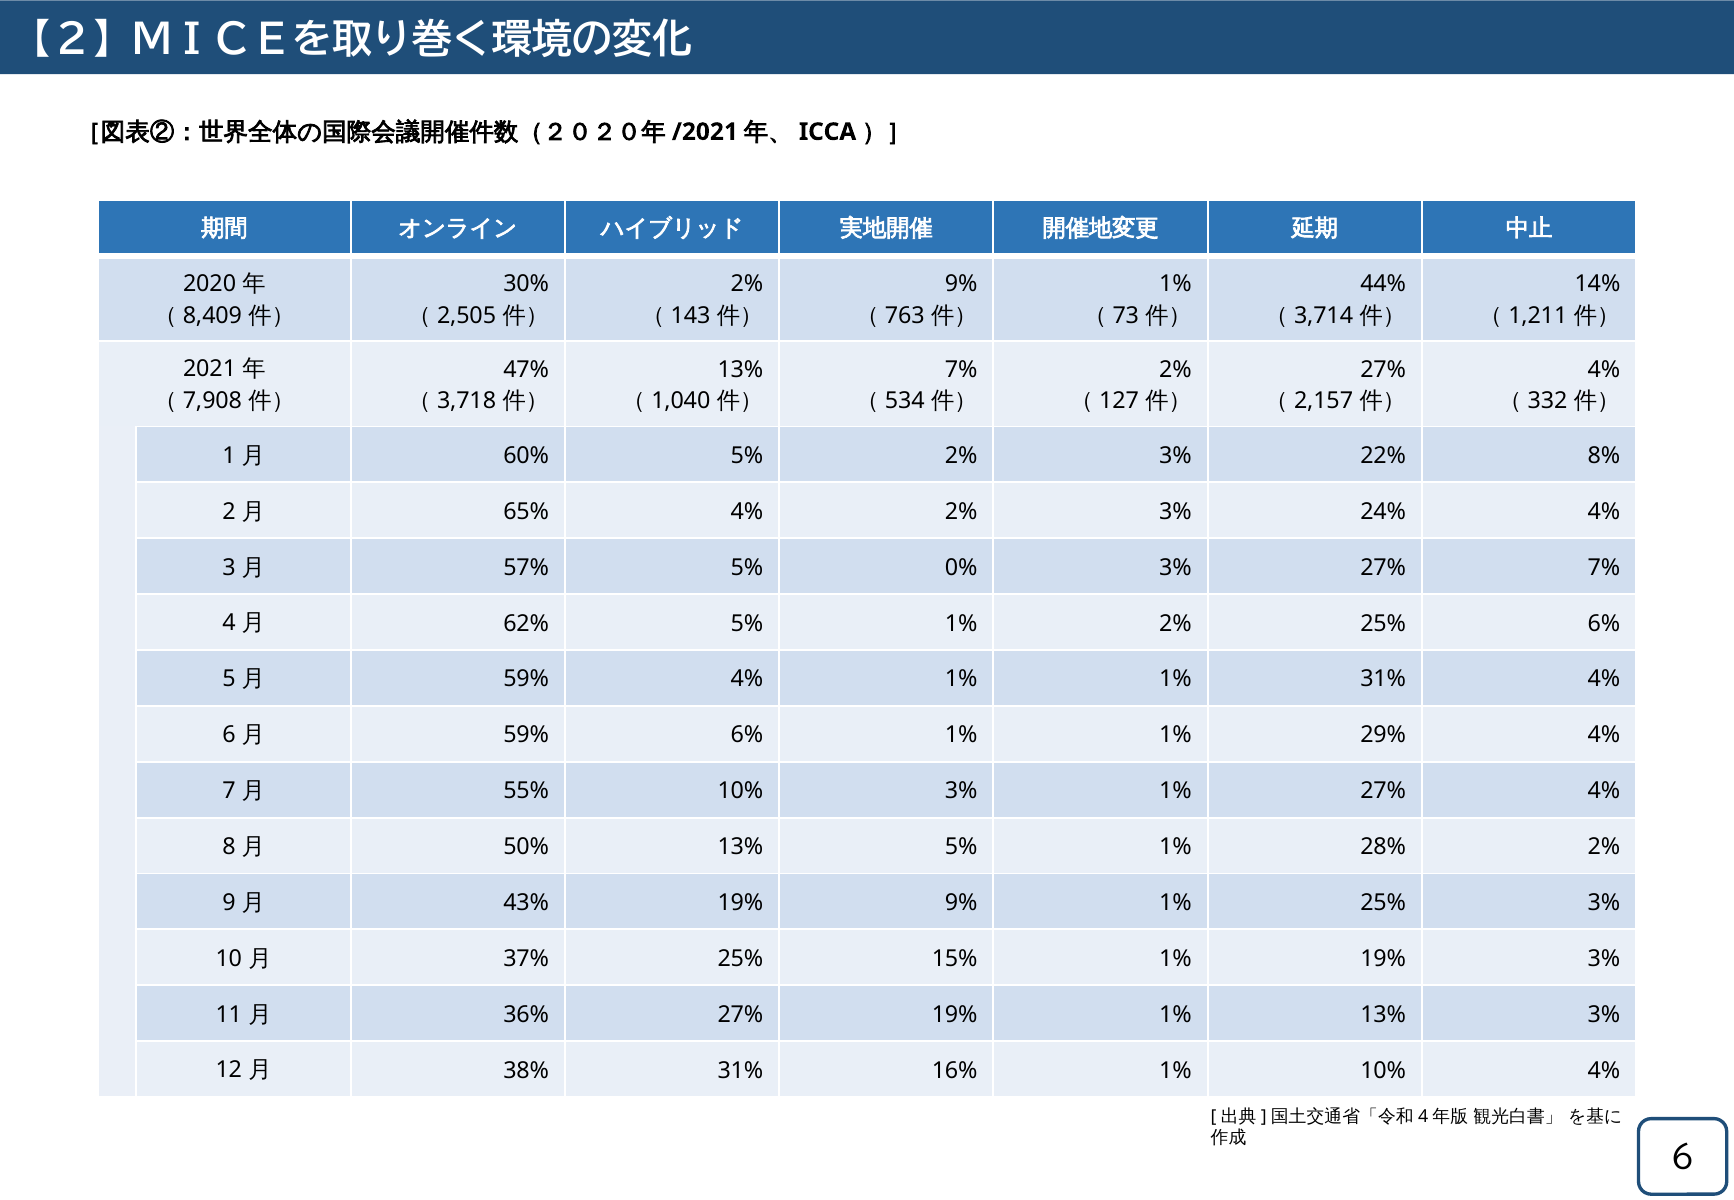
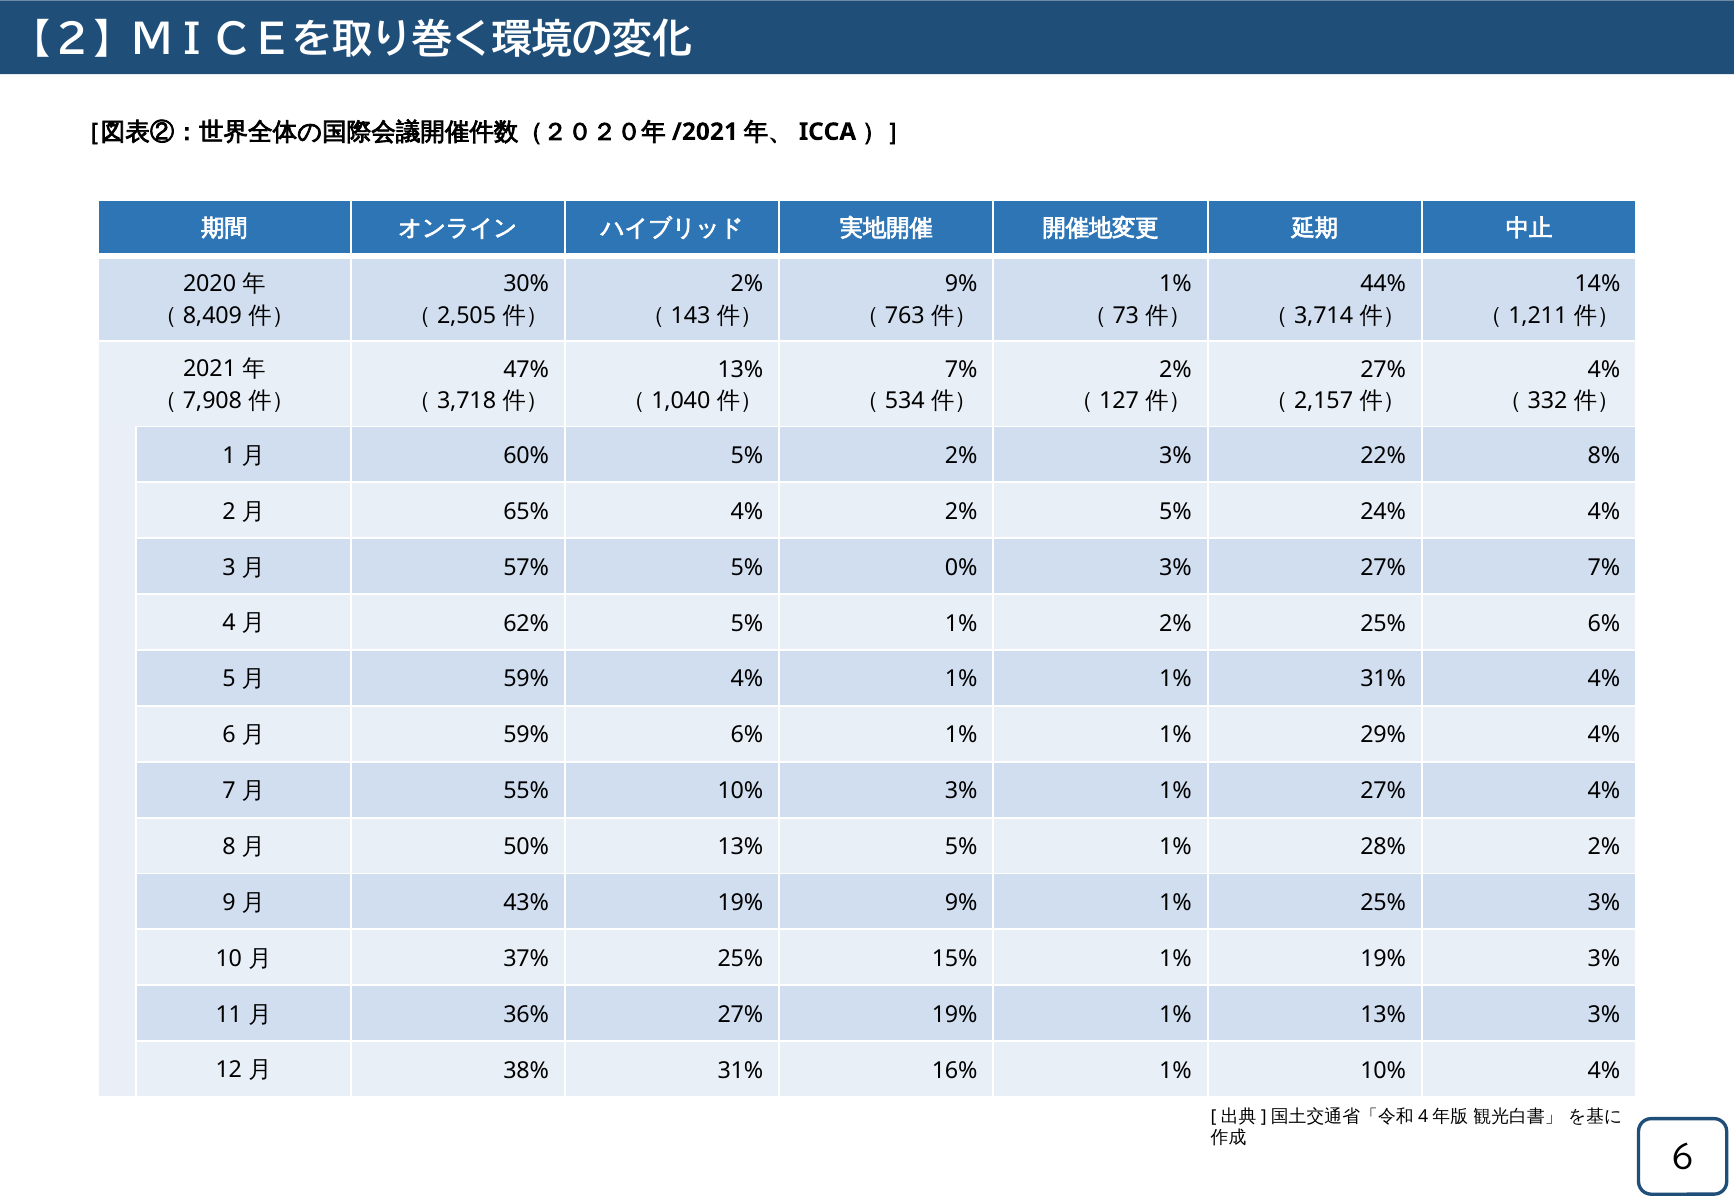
4% 2% 3%: 3% -> 5%
